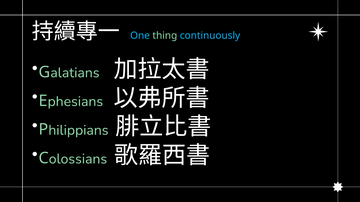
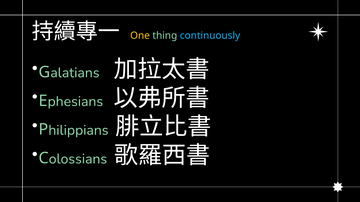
One colour: light blue -> yellow
